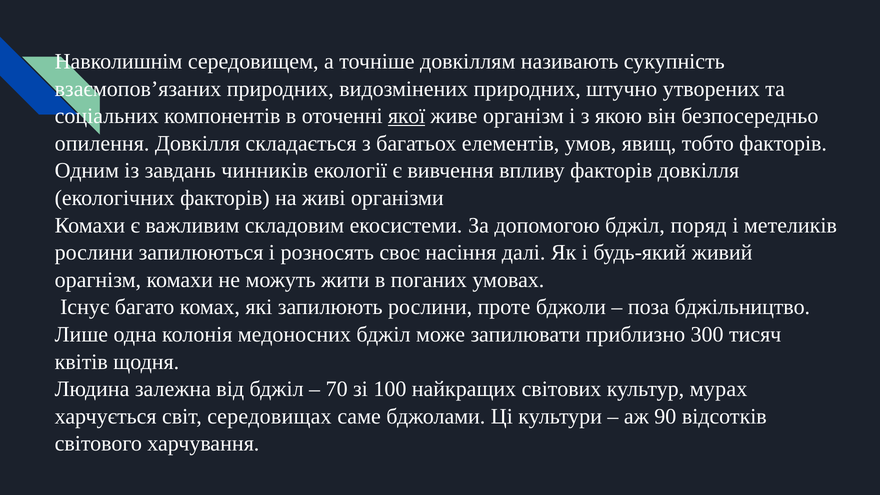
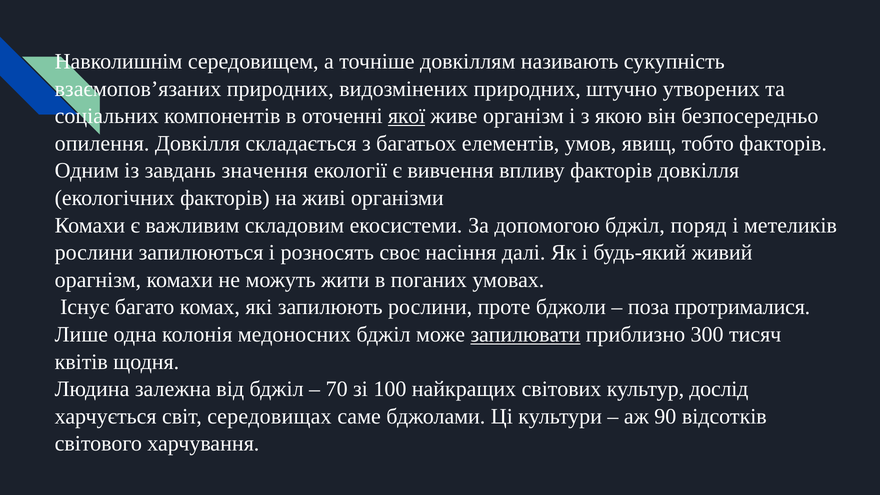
чинників: чинників -> значення
бджільництво: бджільництво -> протрималися
запилювати underline: none -> present
мурах: мурах -> дослід
